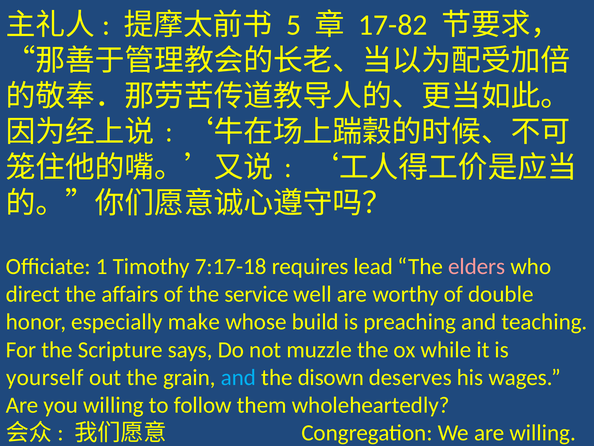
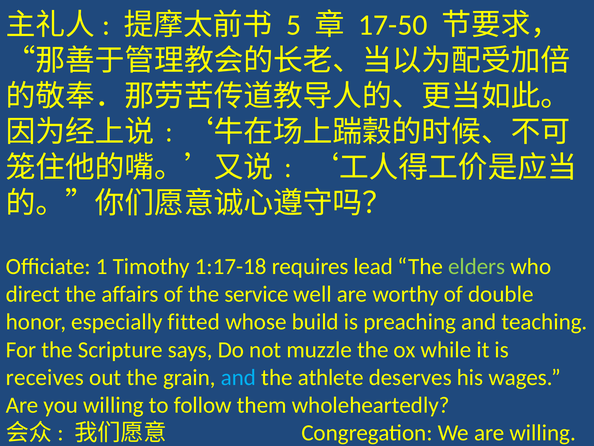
17-82: 17-82 -> 17-50
7:17-18: 7:17-18 -> 1:17-18
elders colour: pink -> light green
make: make -> fitted
yourself: yourself -> receives
disown: disown -> athlete
